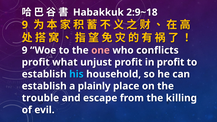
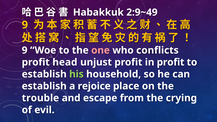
2:9~18: 2:9~18 -> 2:9~49
what: what -> head
his colour: light blue -> light green
plainly: plainly -> rejoice
killing: killing -> crying
